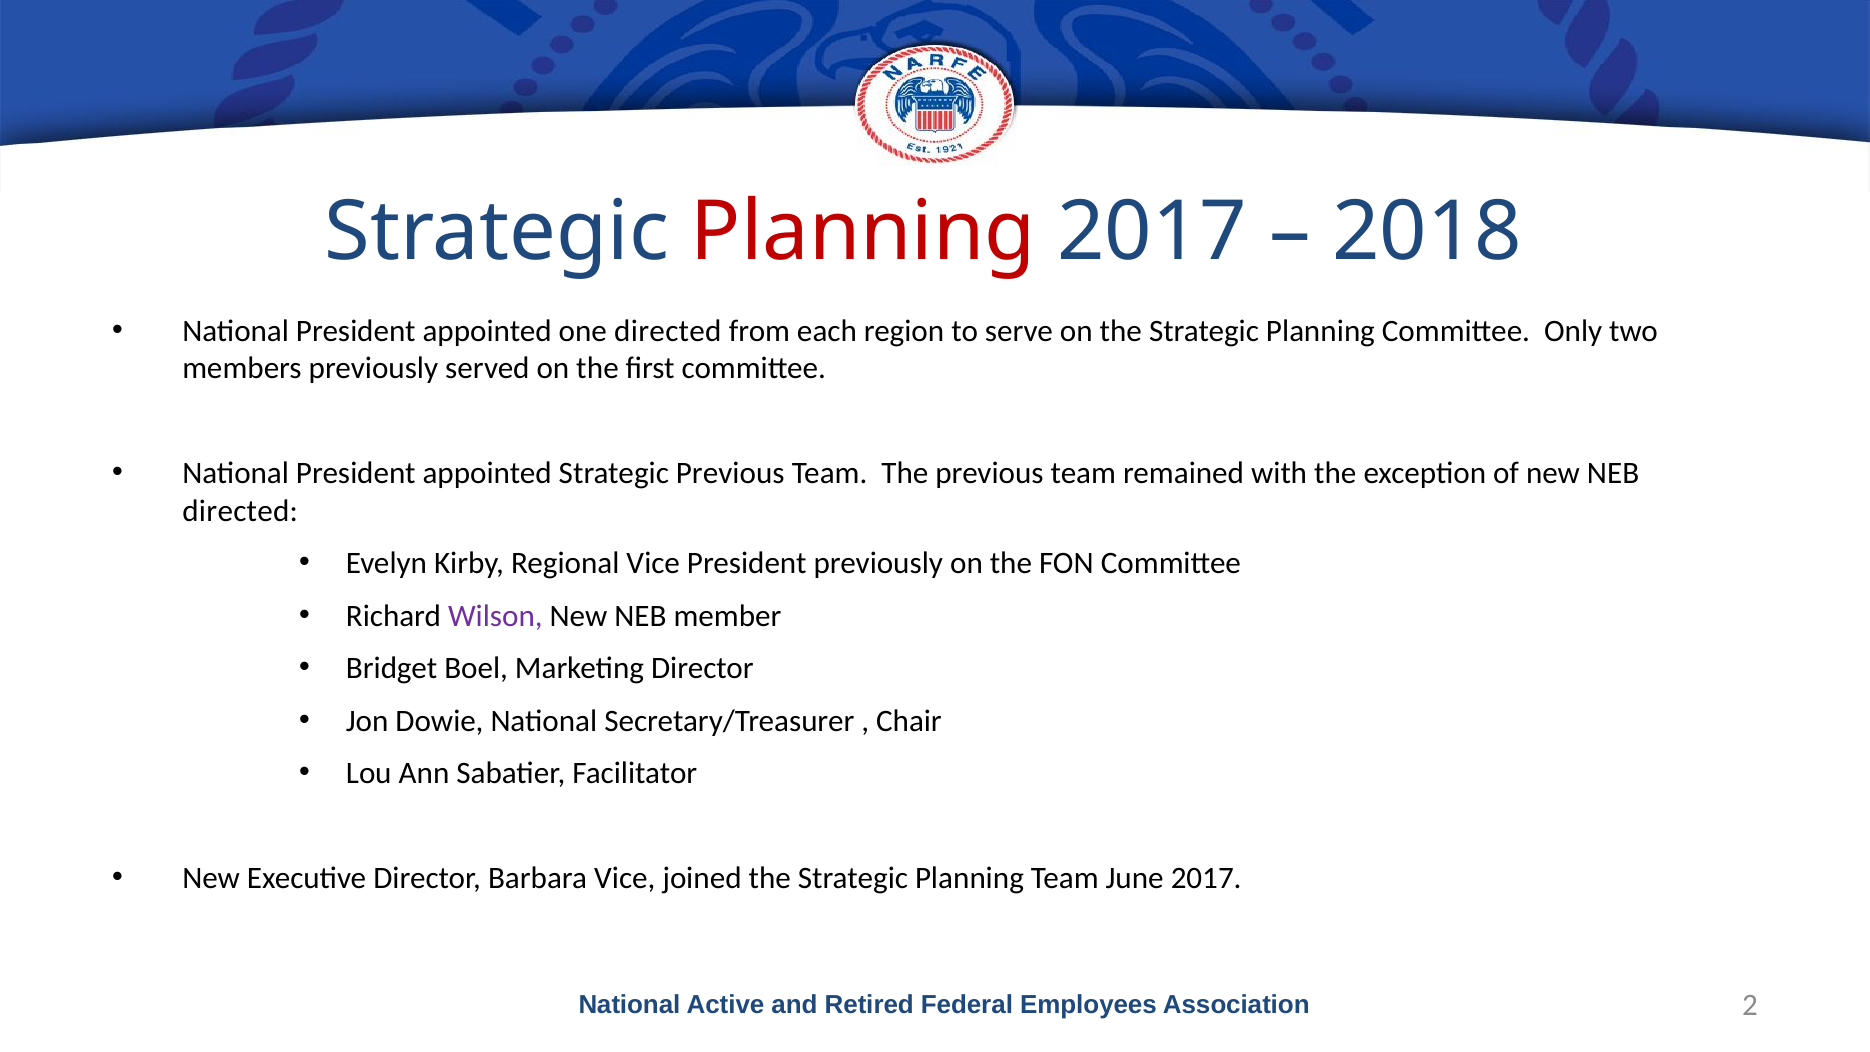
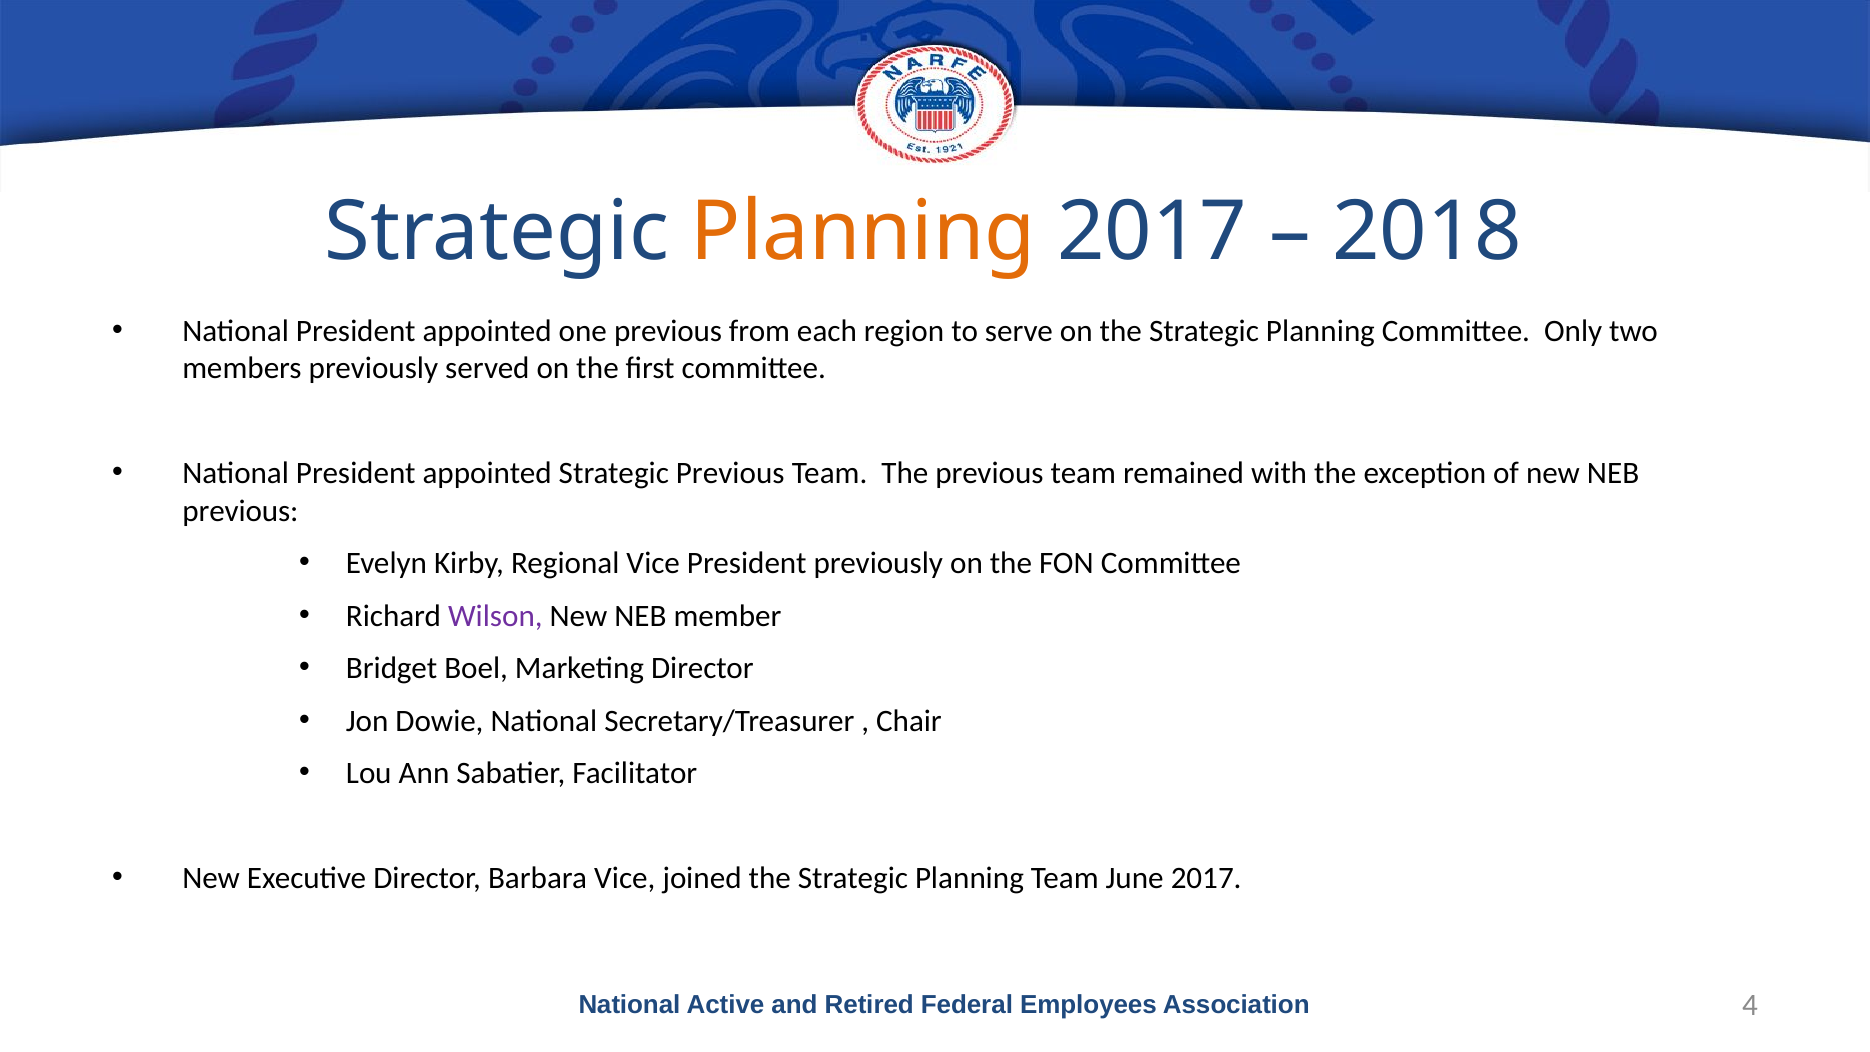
Planning at (863, 232) colour: red -> orange
one directed: directed -> previous
directed at (240, 511): directed -> previous
2: 2 -> 4
